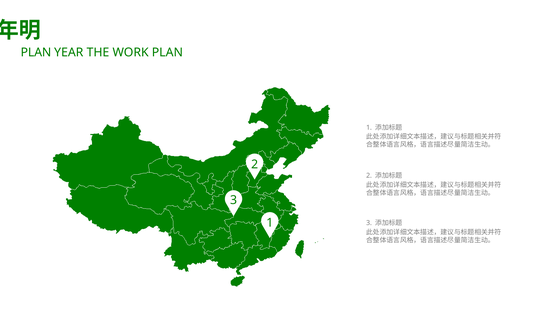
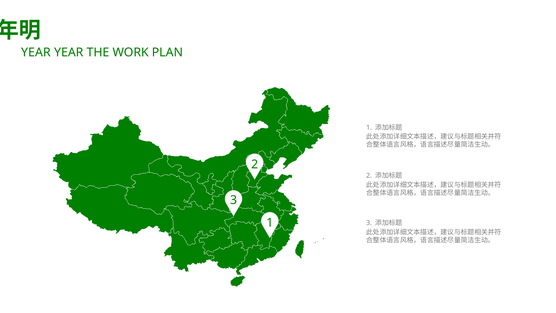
PLAN at (36, 52): PLAN -> YEAR
